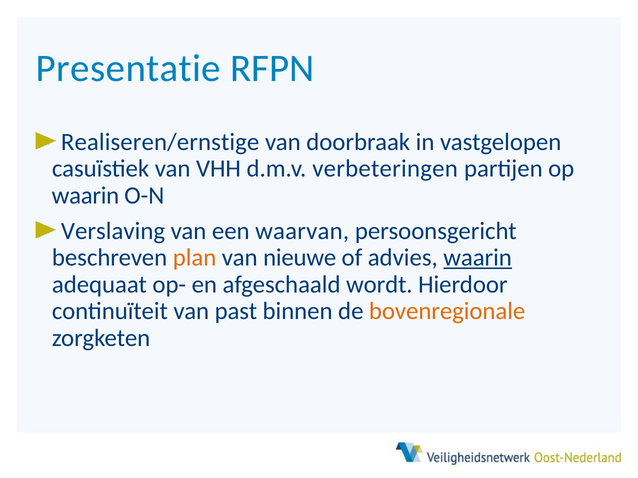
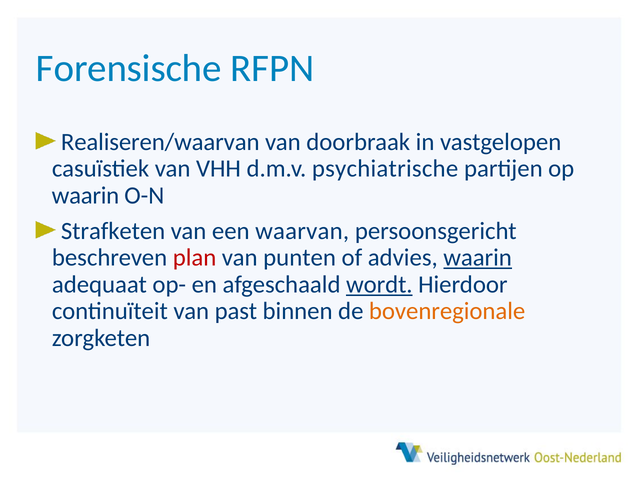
Presentatie: Presentatie -> Forensische
Realiseren/ernstige: Realiseren/ernstige -> Realiseren/waarvan
verbeteringen: verbeteringen -> psychiatrische
Verslaving: Verslaving -> Strafketen
plan colour: orange -> red
nieuwe: nieuwe -> punten
wordt underline: none -> present
